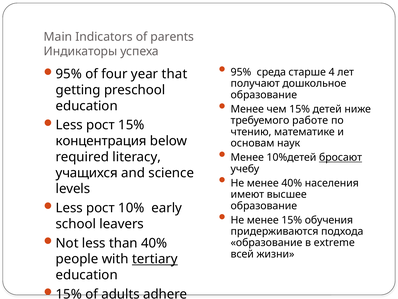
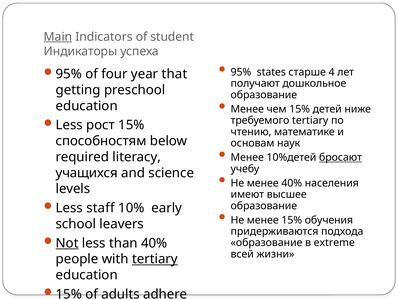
Main underline: none -> present
parents: parents -> student
среда: среда -> states
требуемого работе: работе -> tertiary
концентрация: концентрация -> способностям
рост at (101, 208): рост -> staff
Not underline: none -> present
